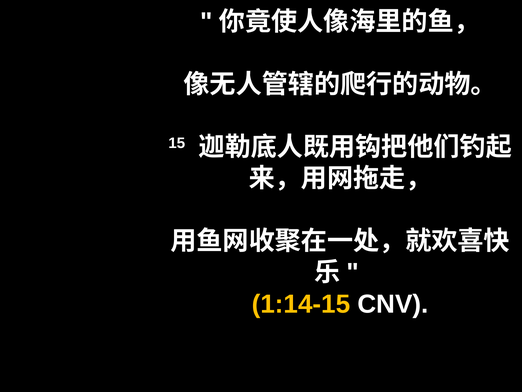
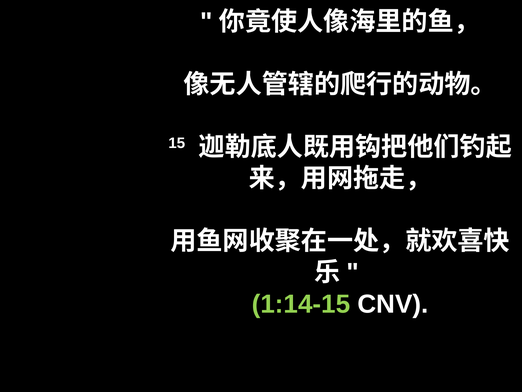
1:14-15 colour: yellow -> light green
